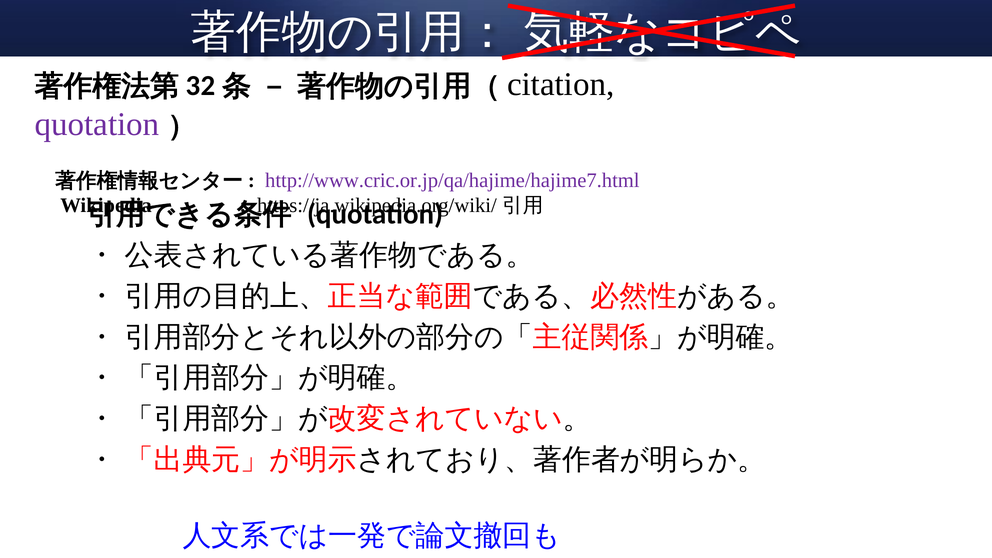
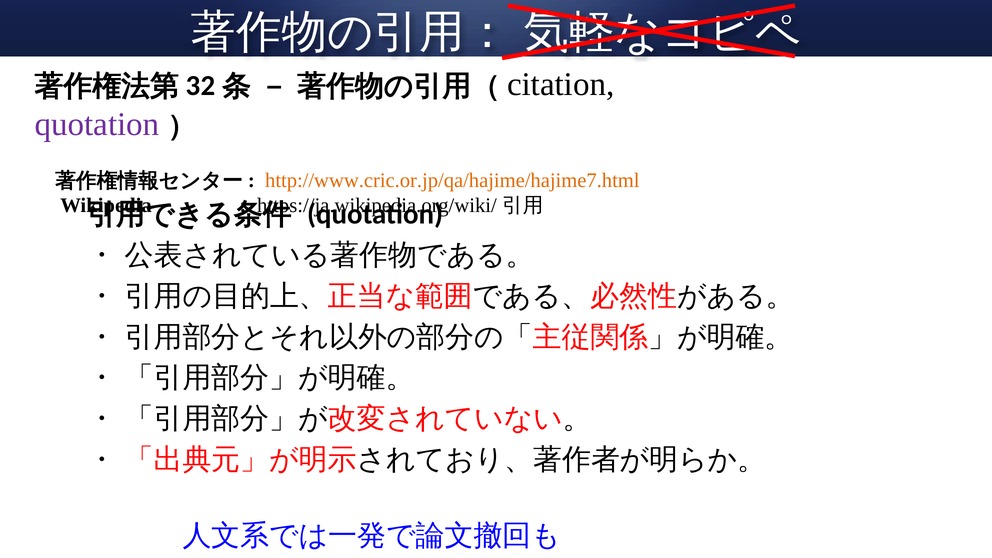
http://www.cric.or.jp/qa/hajime/hajime7.html colour: purple -> orange
